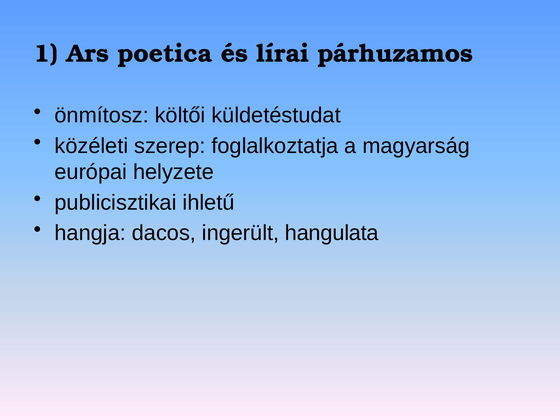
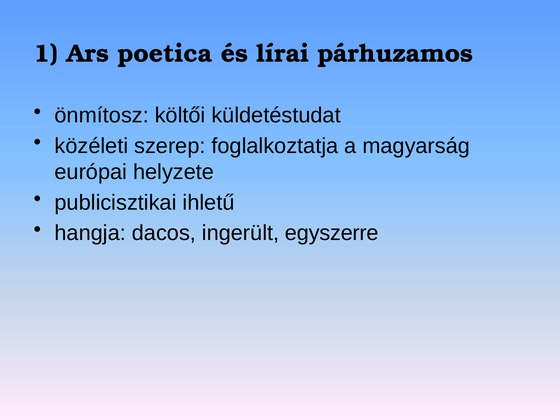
hangulata: hangulata -> egyszerre
